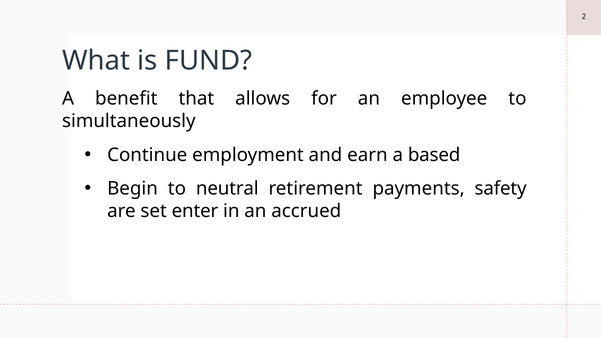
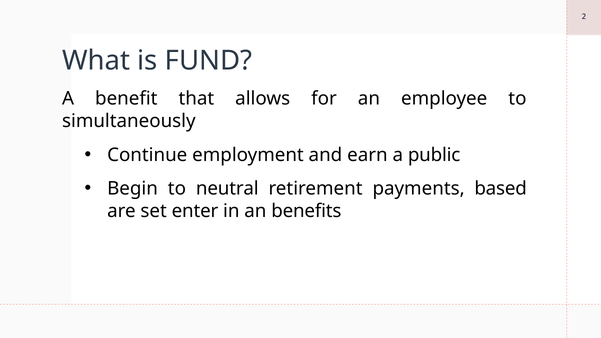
based: based -> public
safety: safety -> based
accrued: accrued -> benefits
